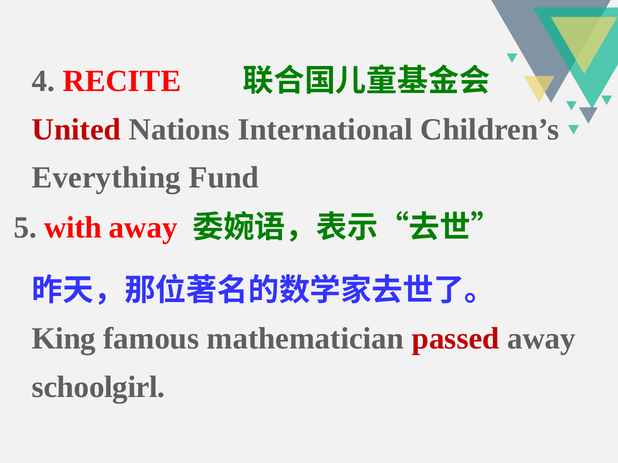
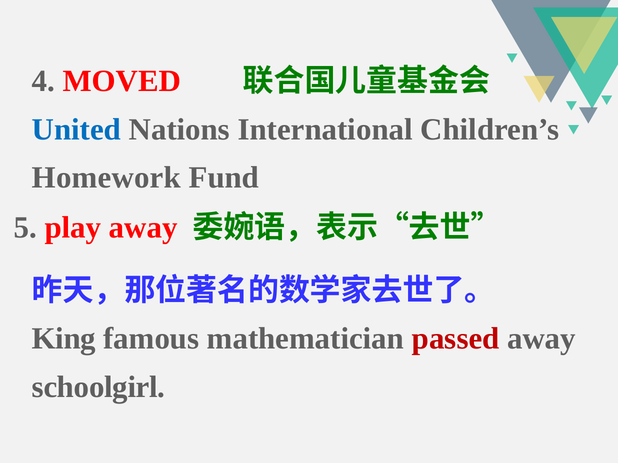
RECITE: RECITE -> MOVED
United colour: red -> blue
Everything: Everything -> Homework
with: with -> play
